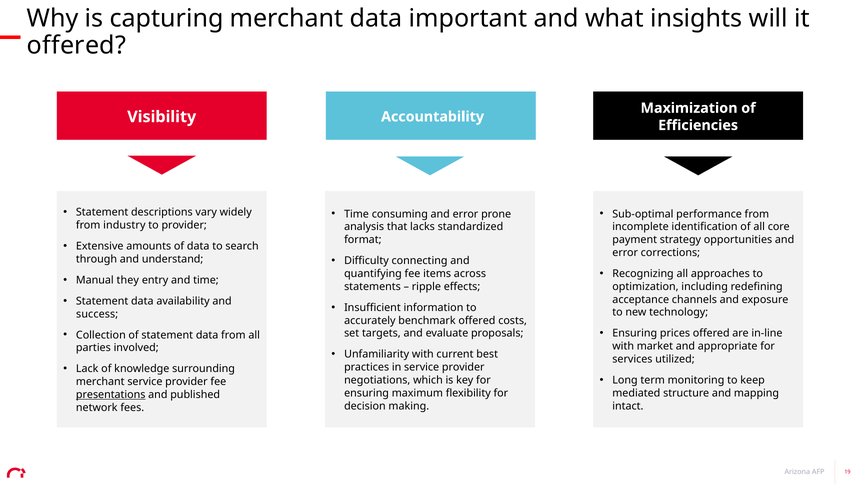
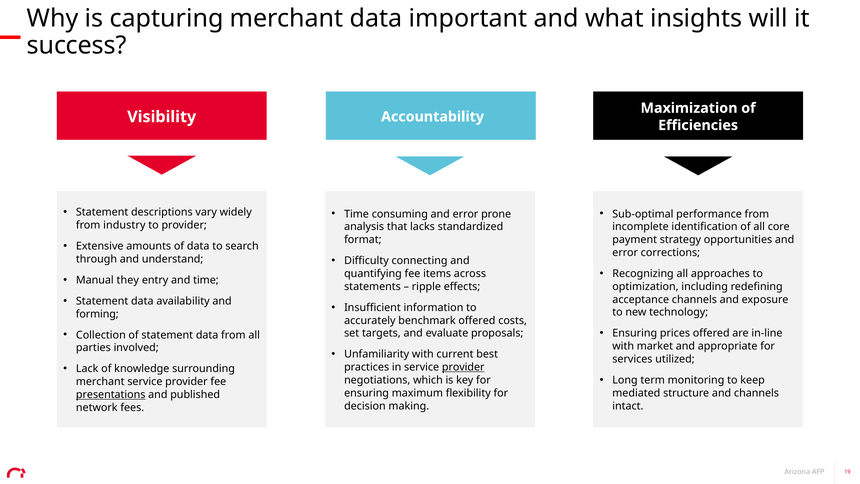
offered at (76, 45): offered -> success
success: success -> forming
provider at (463, 367) underline: none -> present
and mapping: mapping -> channels
